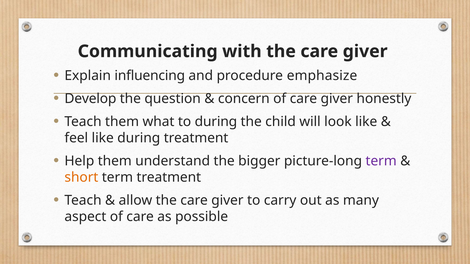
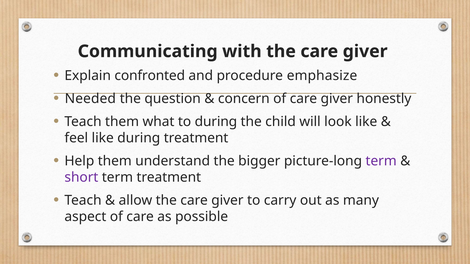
influencing: influencing -> confronted
Develop: Develop -> Needed
short colour: orange -> purple
